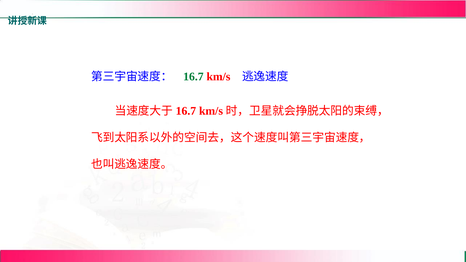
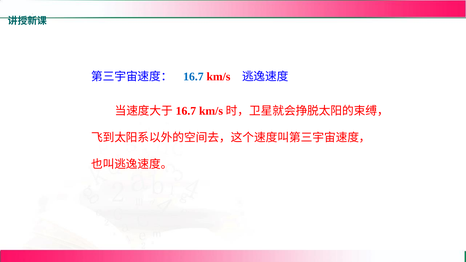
16.7 colour: green -> blue
